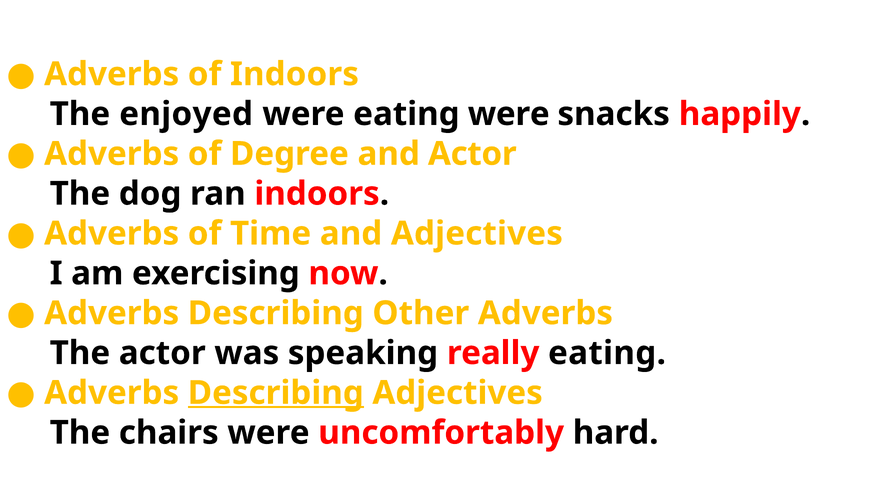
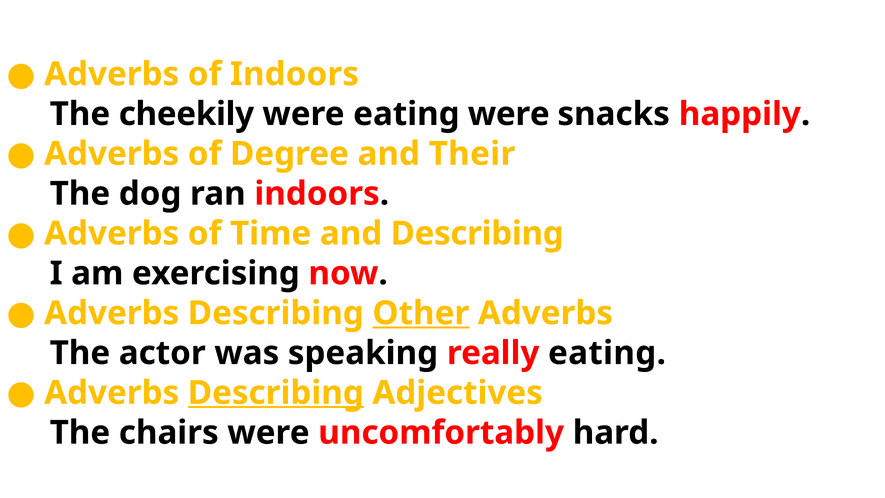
enjoyed: enjoyed -> cheekily
and Actor: Actor -> Their
and Adjectives: Adjectives -> Describing
Other underline: none -> present
